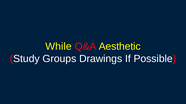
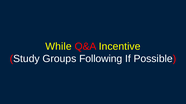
Aesthetic: Aesthetic -> Incentive
Drawings: Drawings -> Following
